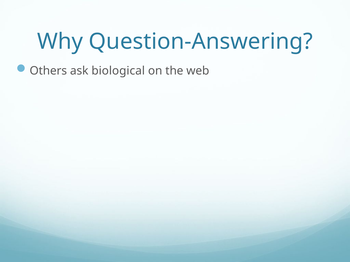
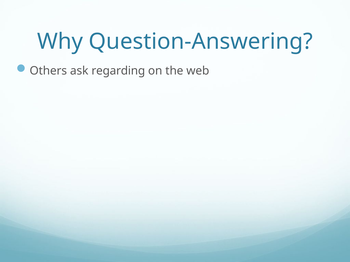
biological: biological -> regarding
